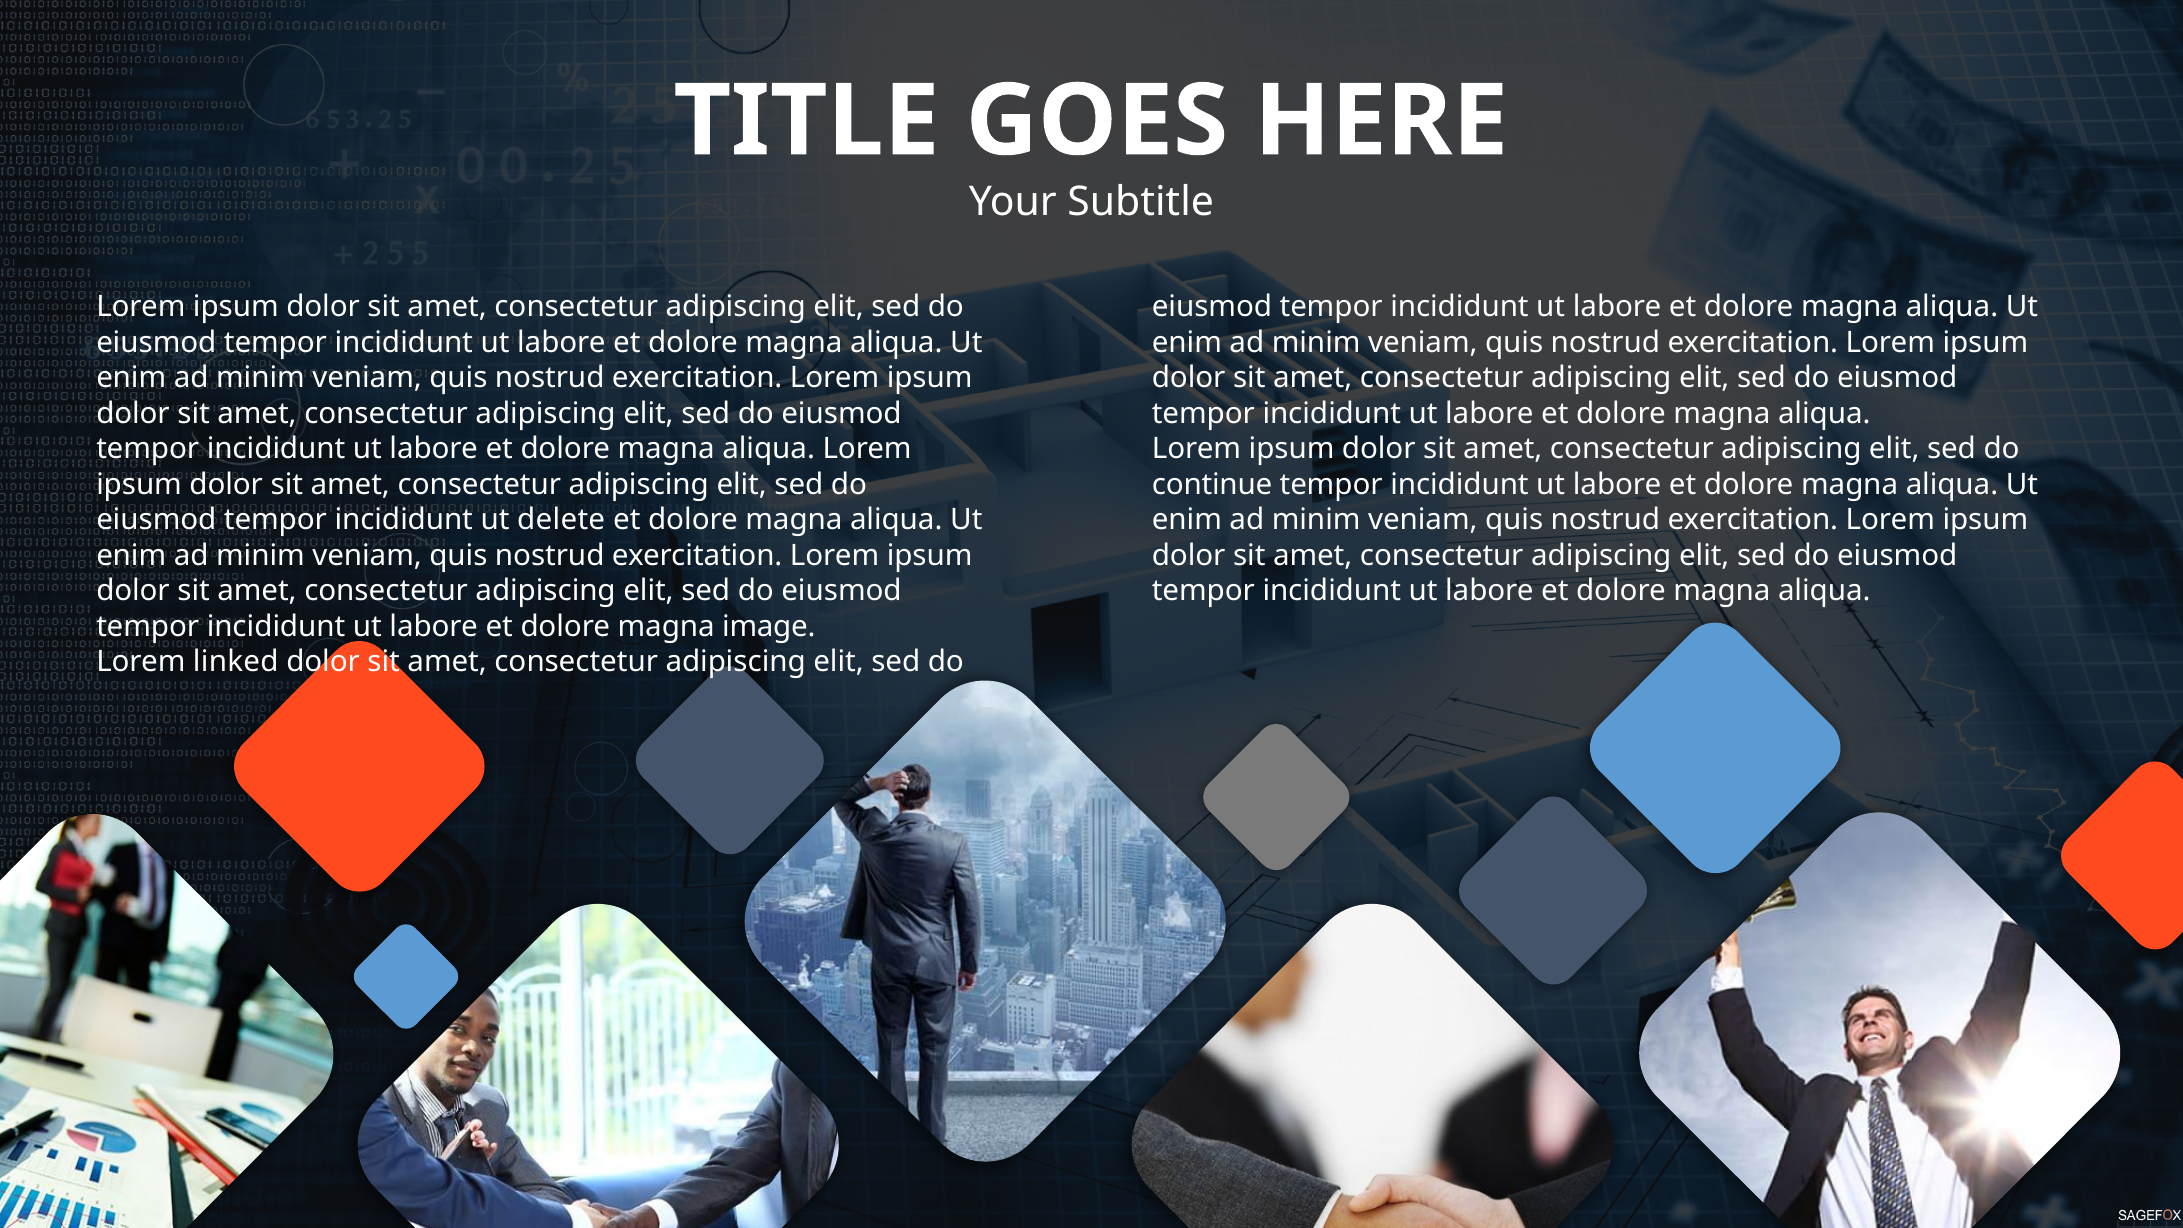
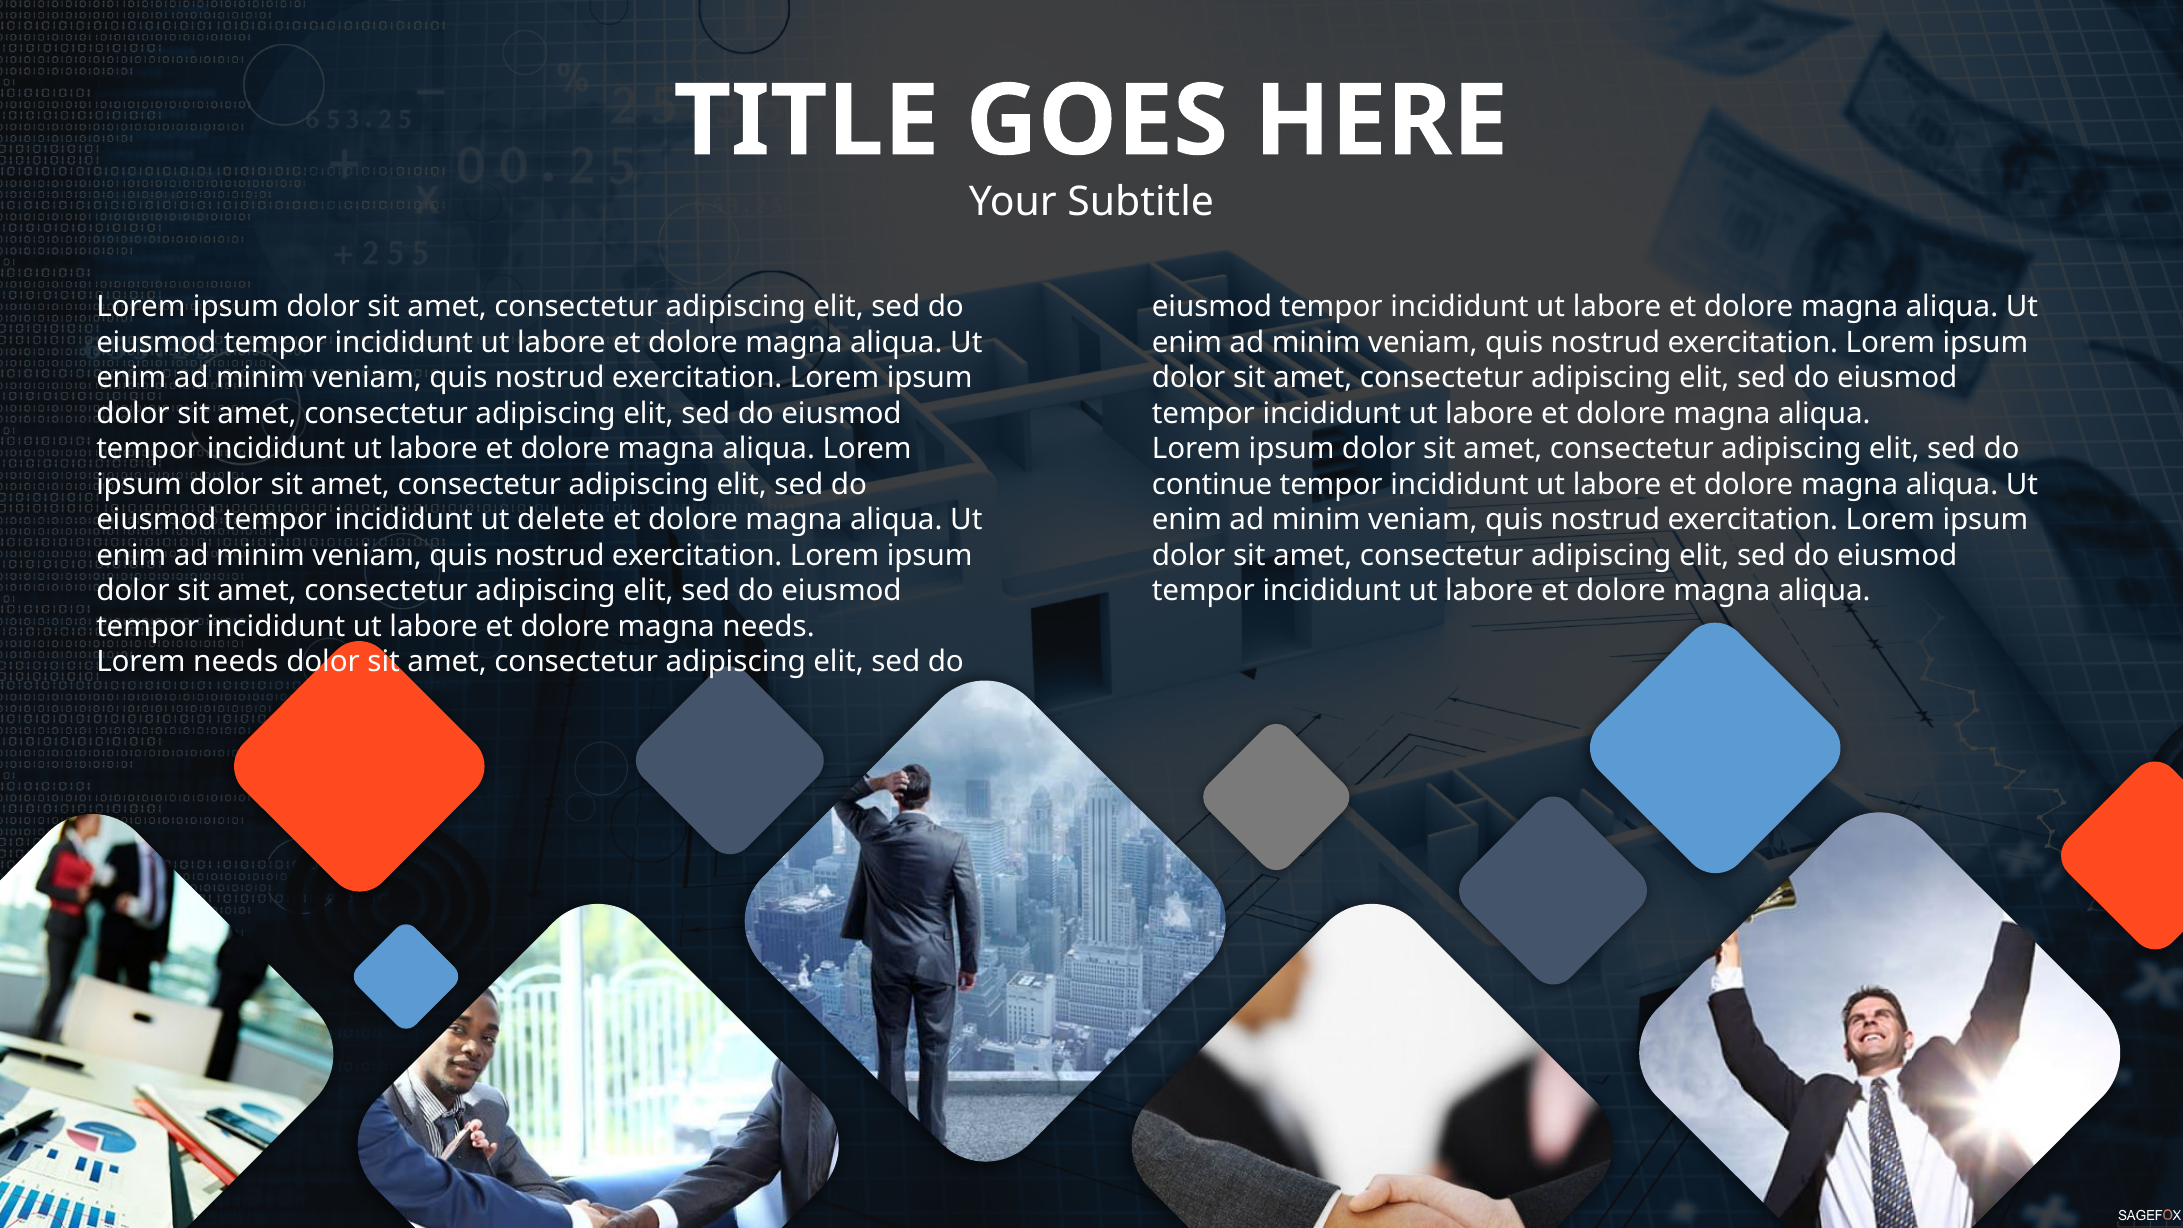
magna image: image -> needs
Lorem linked: linked -> needs
